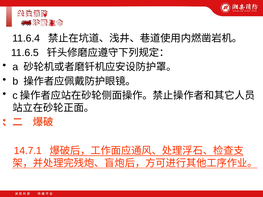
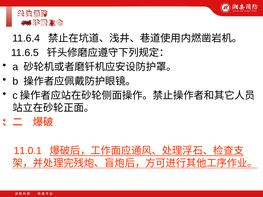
14.7.1: 14.7.1 -> 11.0.1
